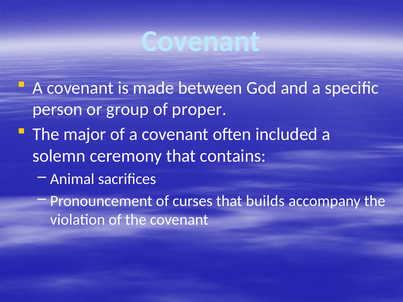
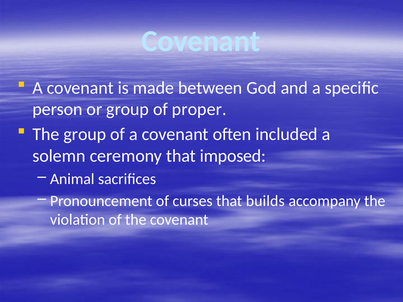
The major: major -> group
contains: contains -> imposed
